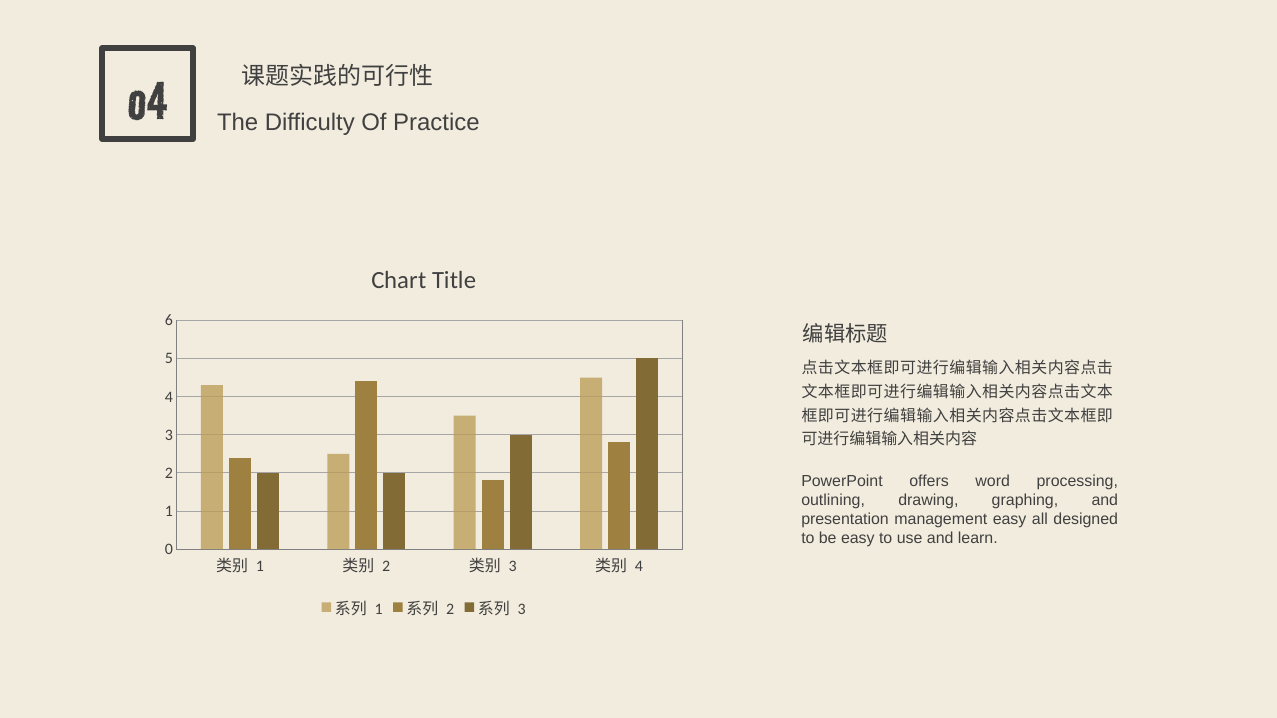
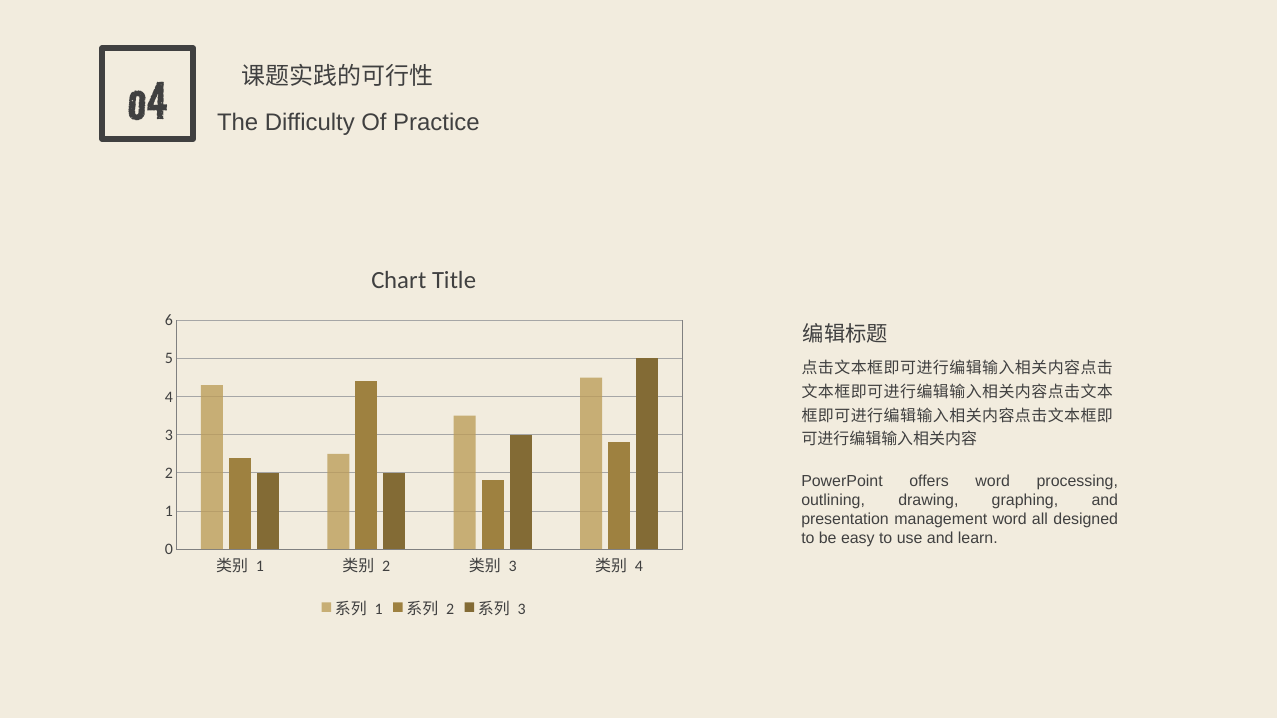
management easy: easy -> word
